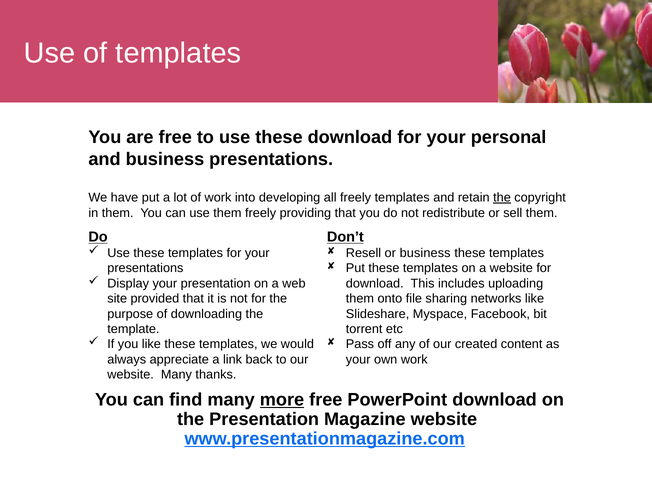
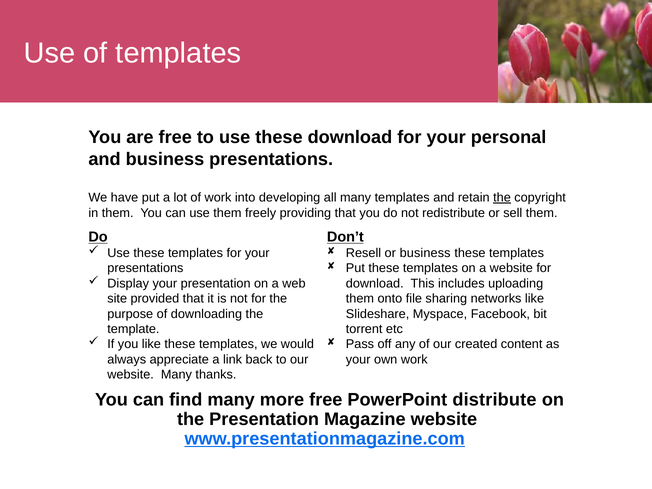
all freely: freely -> many
more underline: present -> none
PowerPoint download: download -> distribute
